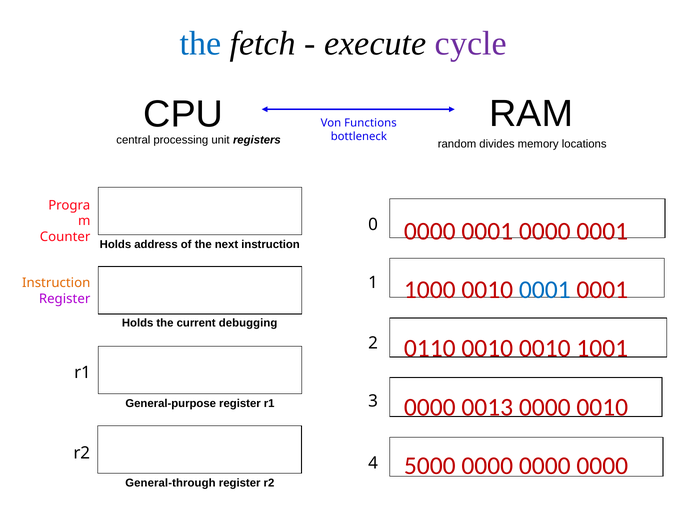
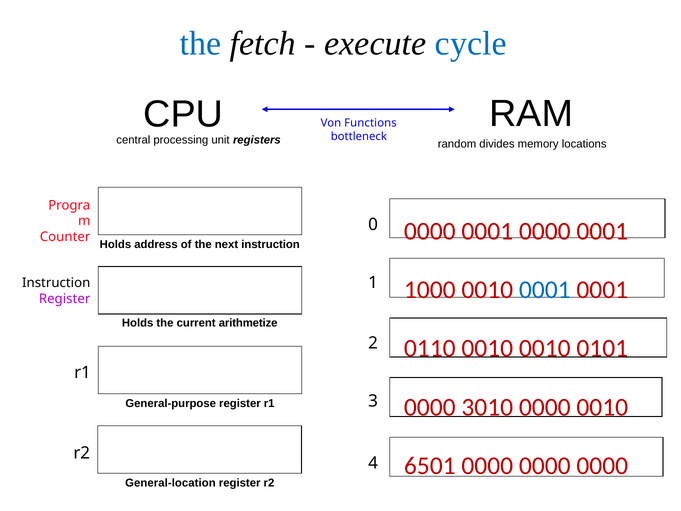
cycle colour: purple -> blue
Instruction at (56, 283) colour: orange -> black
debugging: debugging -> arithmetize
1001: 1001 -> 0101
0013: 0013 -> 3010
5000: 5000 -> 6501
General-through: General-through -> General-location
